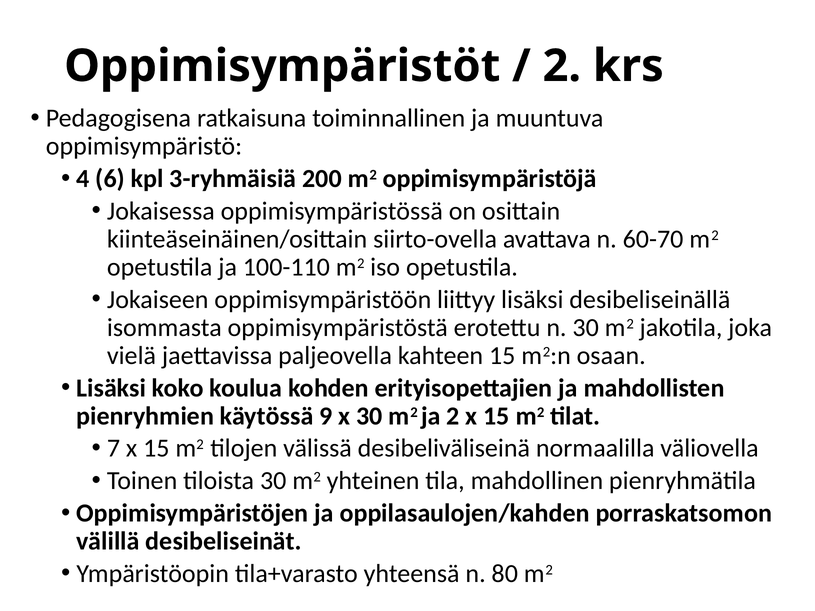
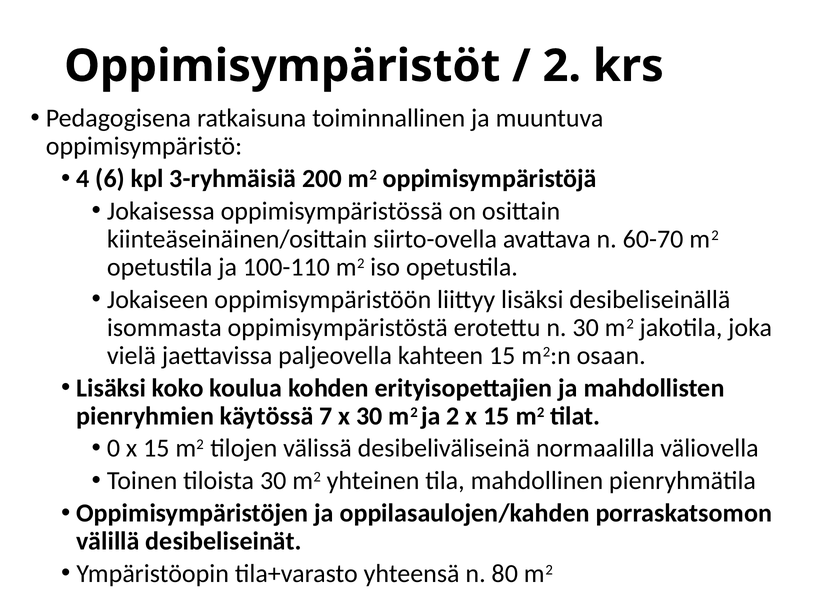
9: 9 -> 7
7: 7 -> 0
